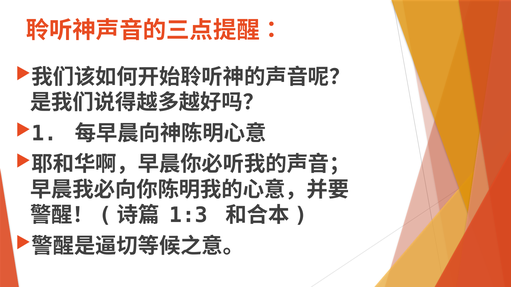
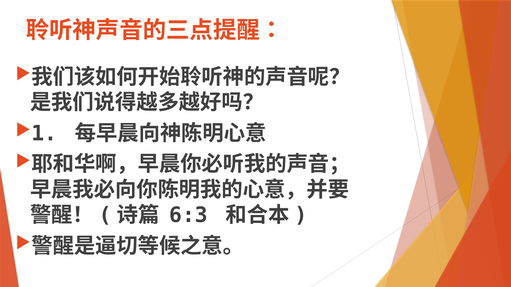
1:3: 1:3 -> 6:3
